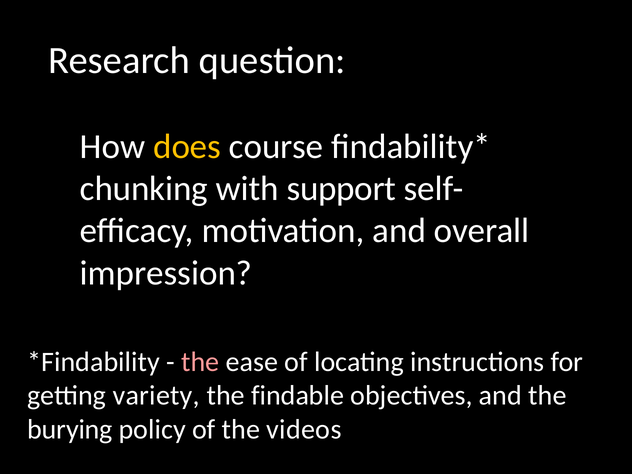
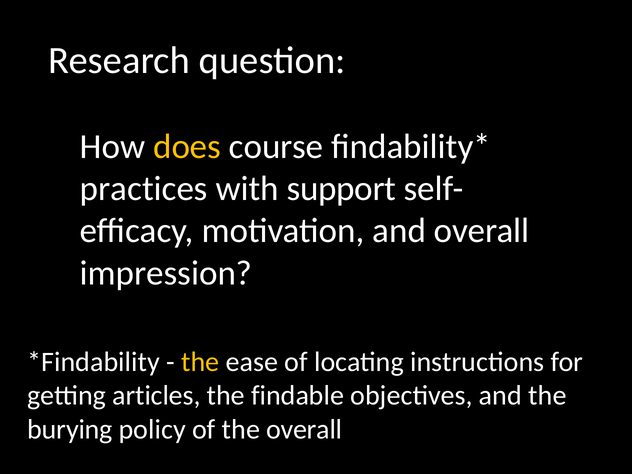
chunking: chunking -> practices
the at (200, 362) colour: pink -> yellow
variety: variety -> articles
the videos: videos -> overall
